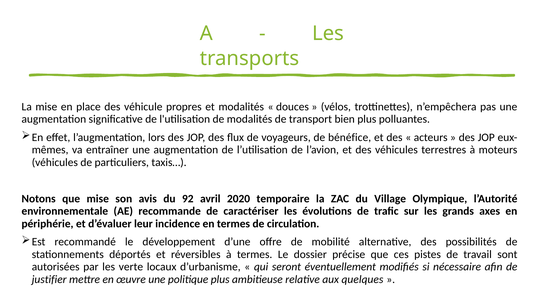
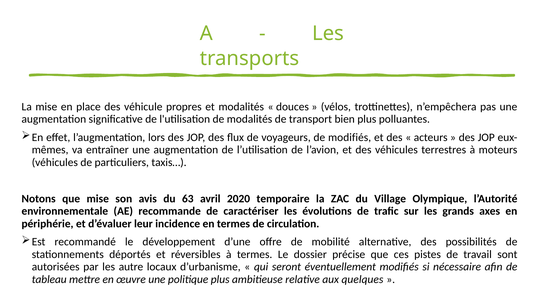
de bénéfice: bénéfice -> modifiés
92: 92 -> 63
verte: verte -> autre
justifier: justifier -> tableau
